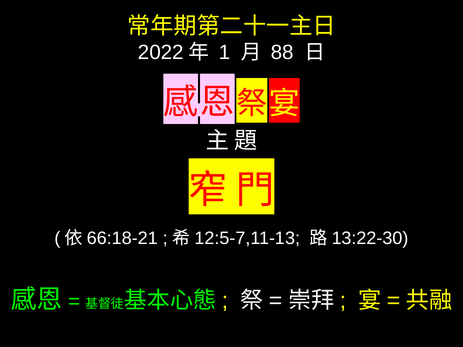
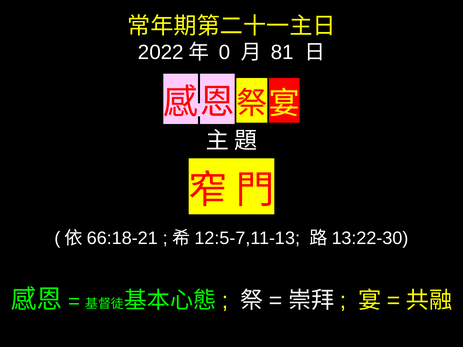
1: 1 -> 0
88: 88 -> 81
